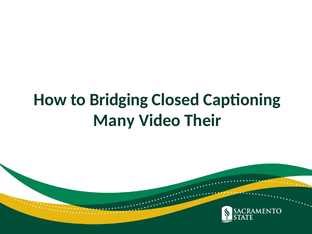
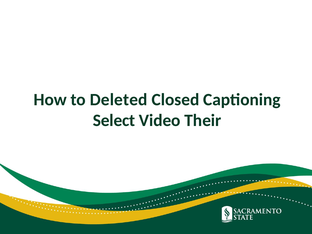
Bridging: Bridging -> Deleted
Many: Many -> Select
